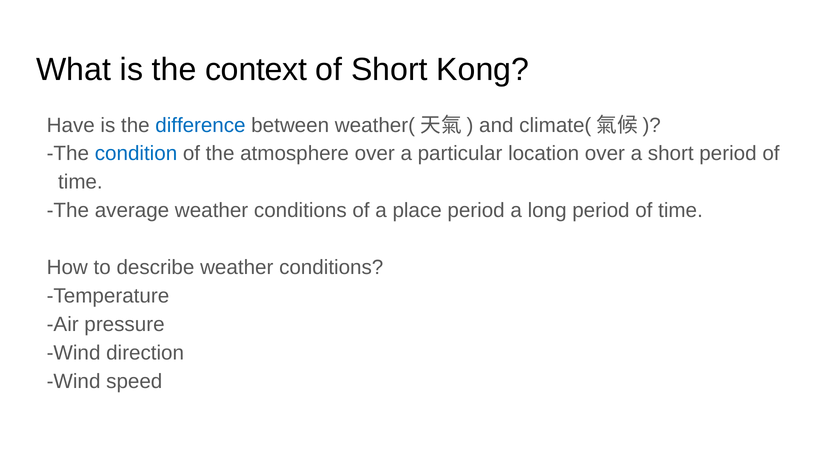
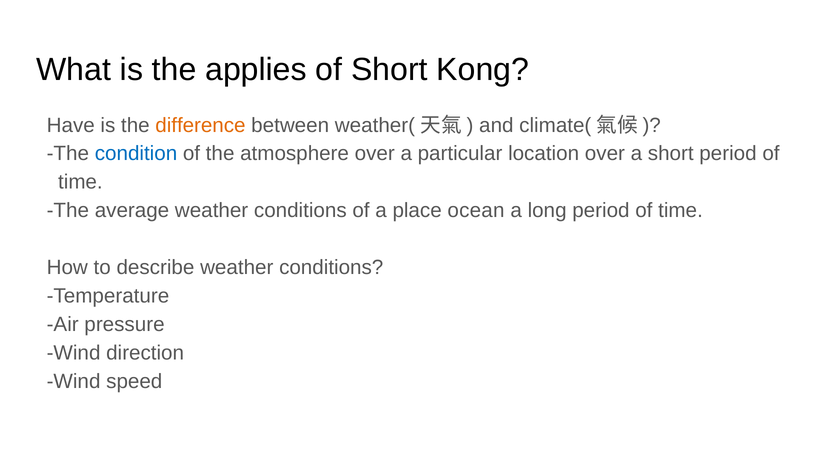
context: context -> applies
difference colour: blue -> orange
place period: period -> ocean
